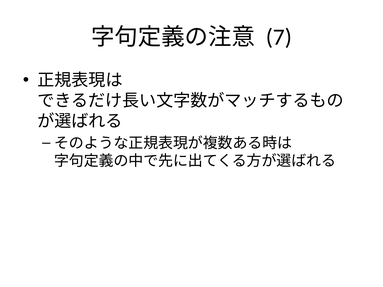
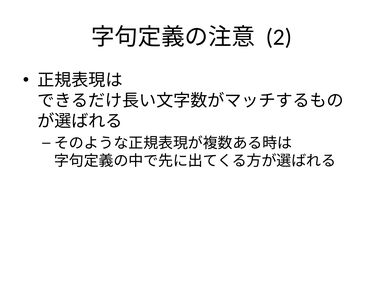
7: 7 -> 2
